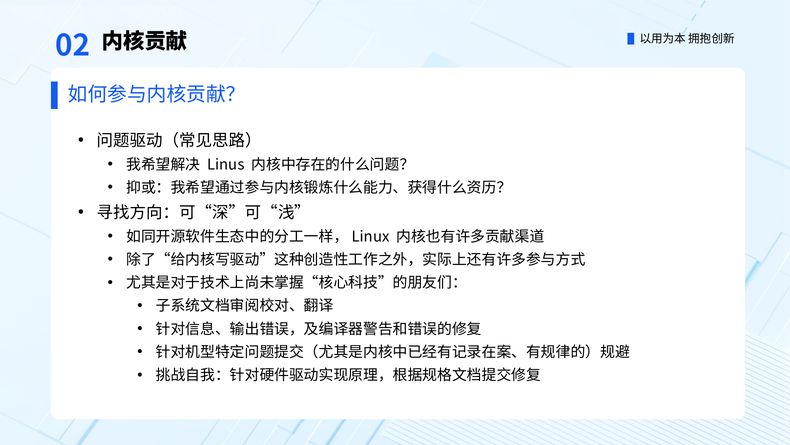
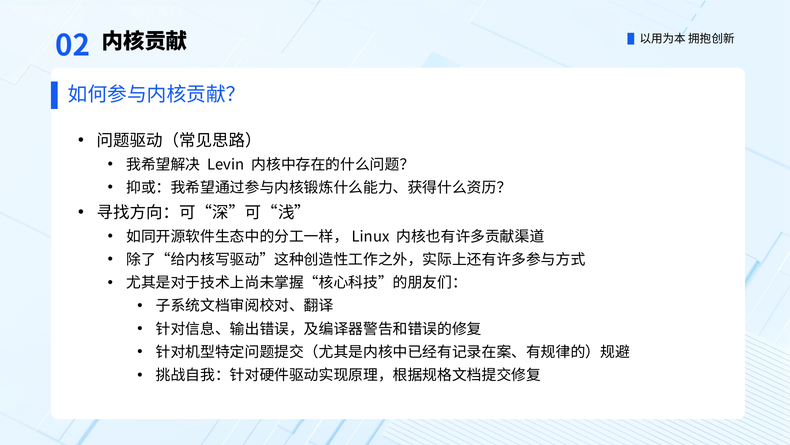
Linus: Linus -> Levin
